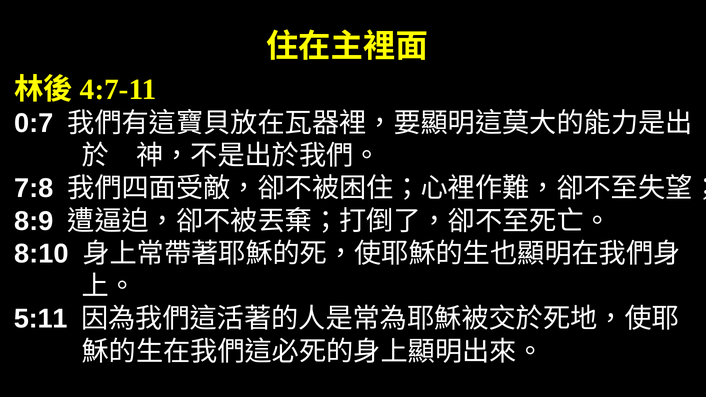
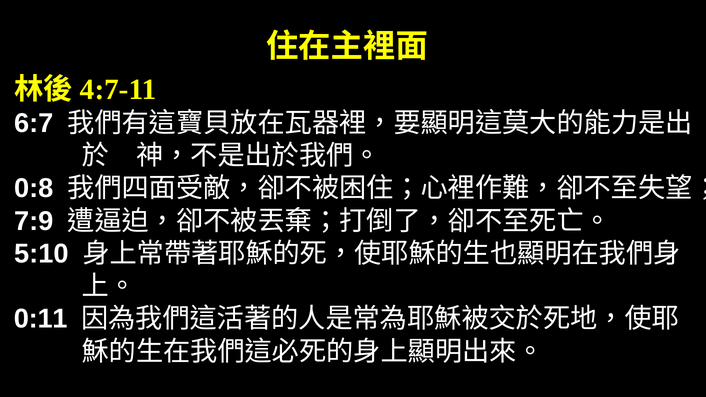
0:7: 0:7 -> 6:7
7:8: 7:8 -> 0:8
8:9: 8:9 -> 7:9
8:10: 8:10 -> 5:10
5:11: 5:11 -> 0:11
